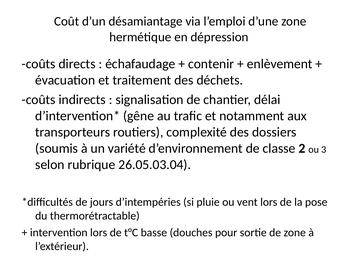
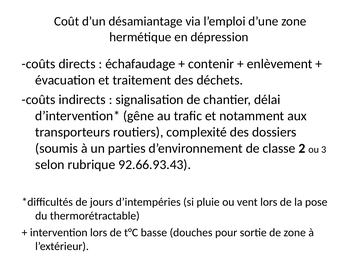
variété: variété -> parties
26.05.03.04: 26.05.03.04 -> 92.66.93.43
